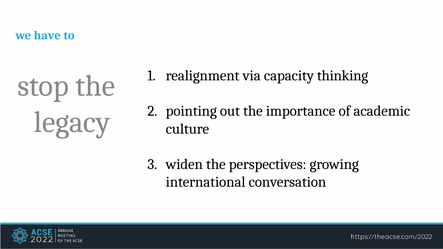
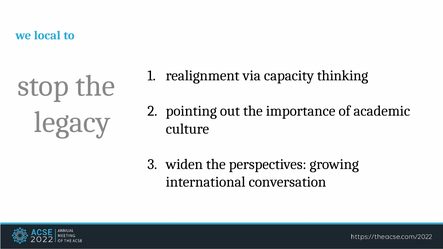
have: have -> local
